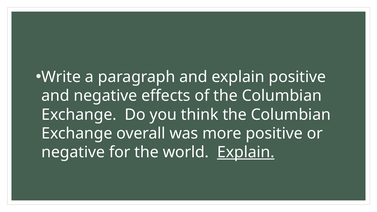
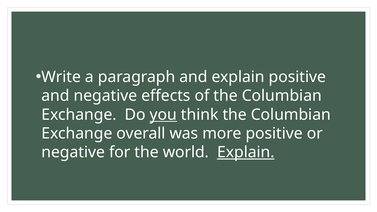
you underline: none -> present
